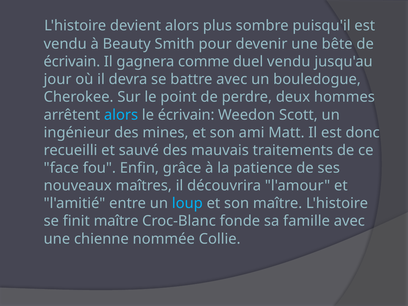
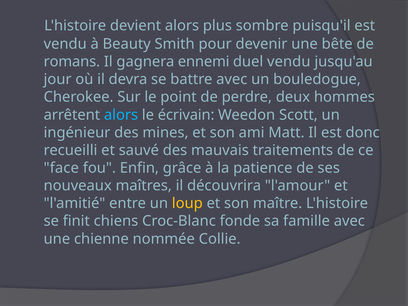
écrivain at (72, 62): écrivain -> romans
comme: comme -> ennemi
loup colour: light blue -> yellow
finit maître: maître -> chiens
